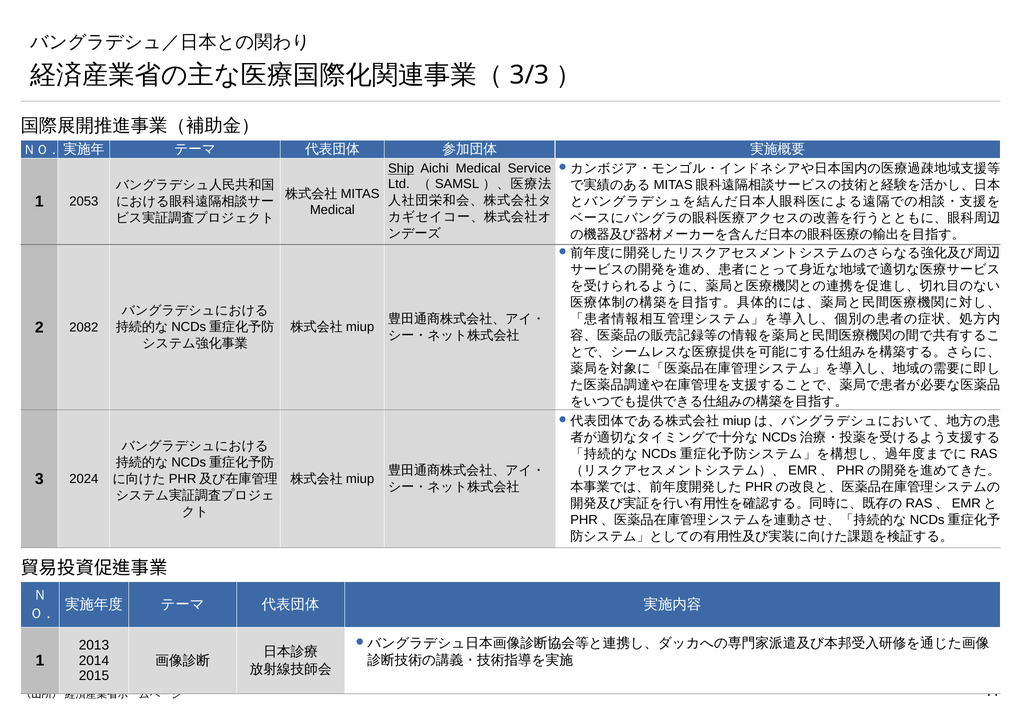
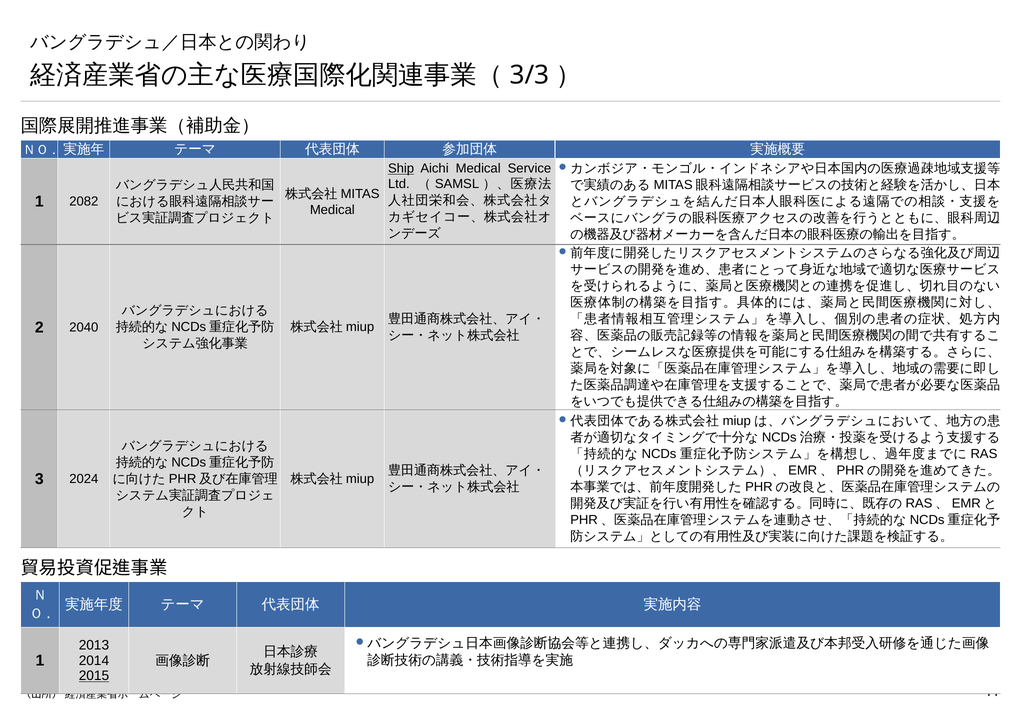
2053: 2053 -> 2082
2082: 2082 -> 2040
2015 underline: none -> present
